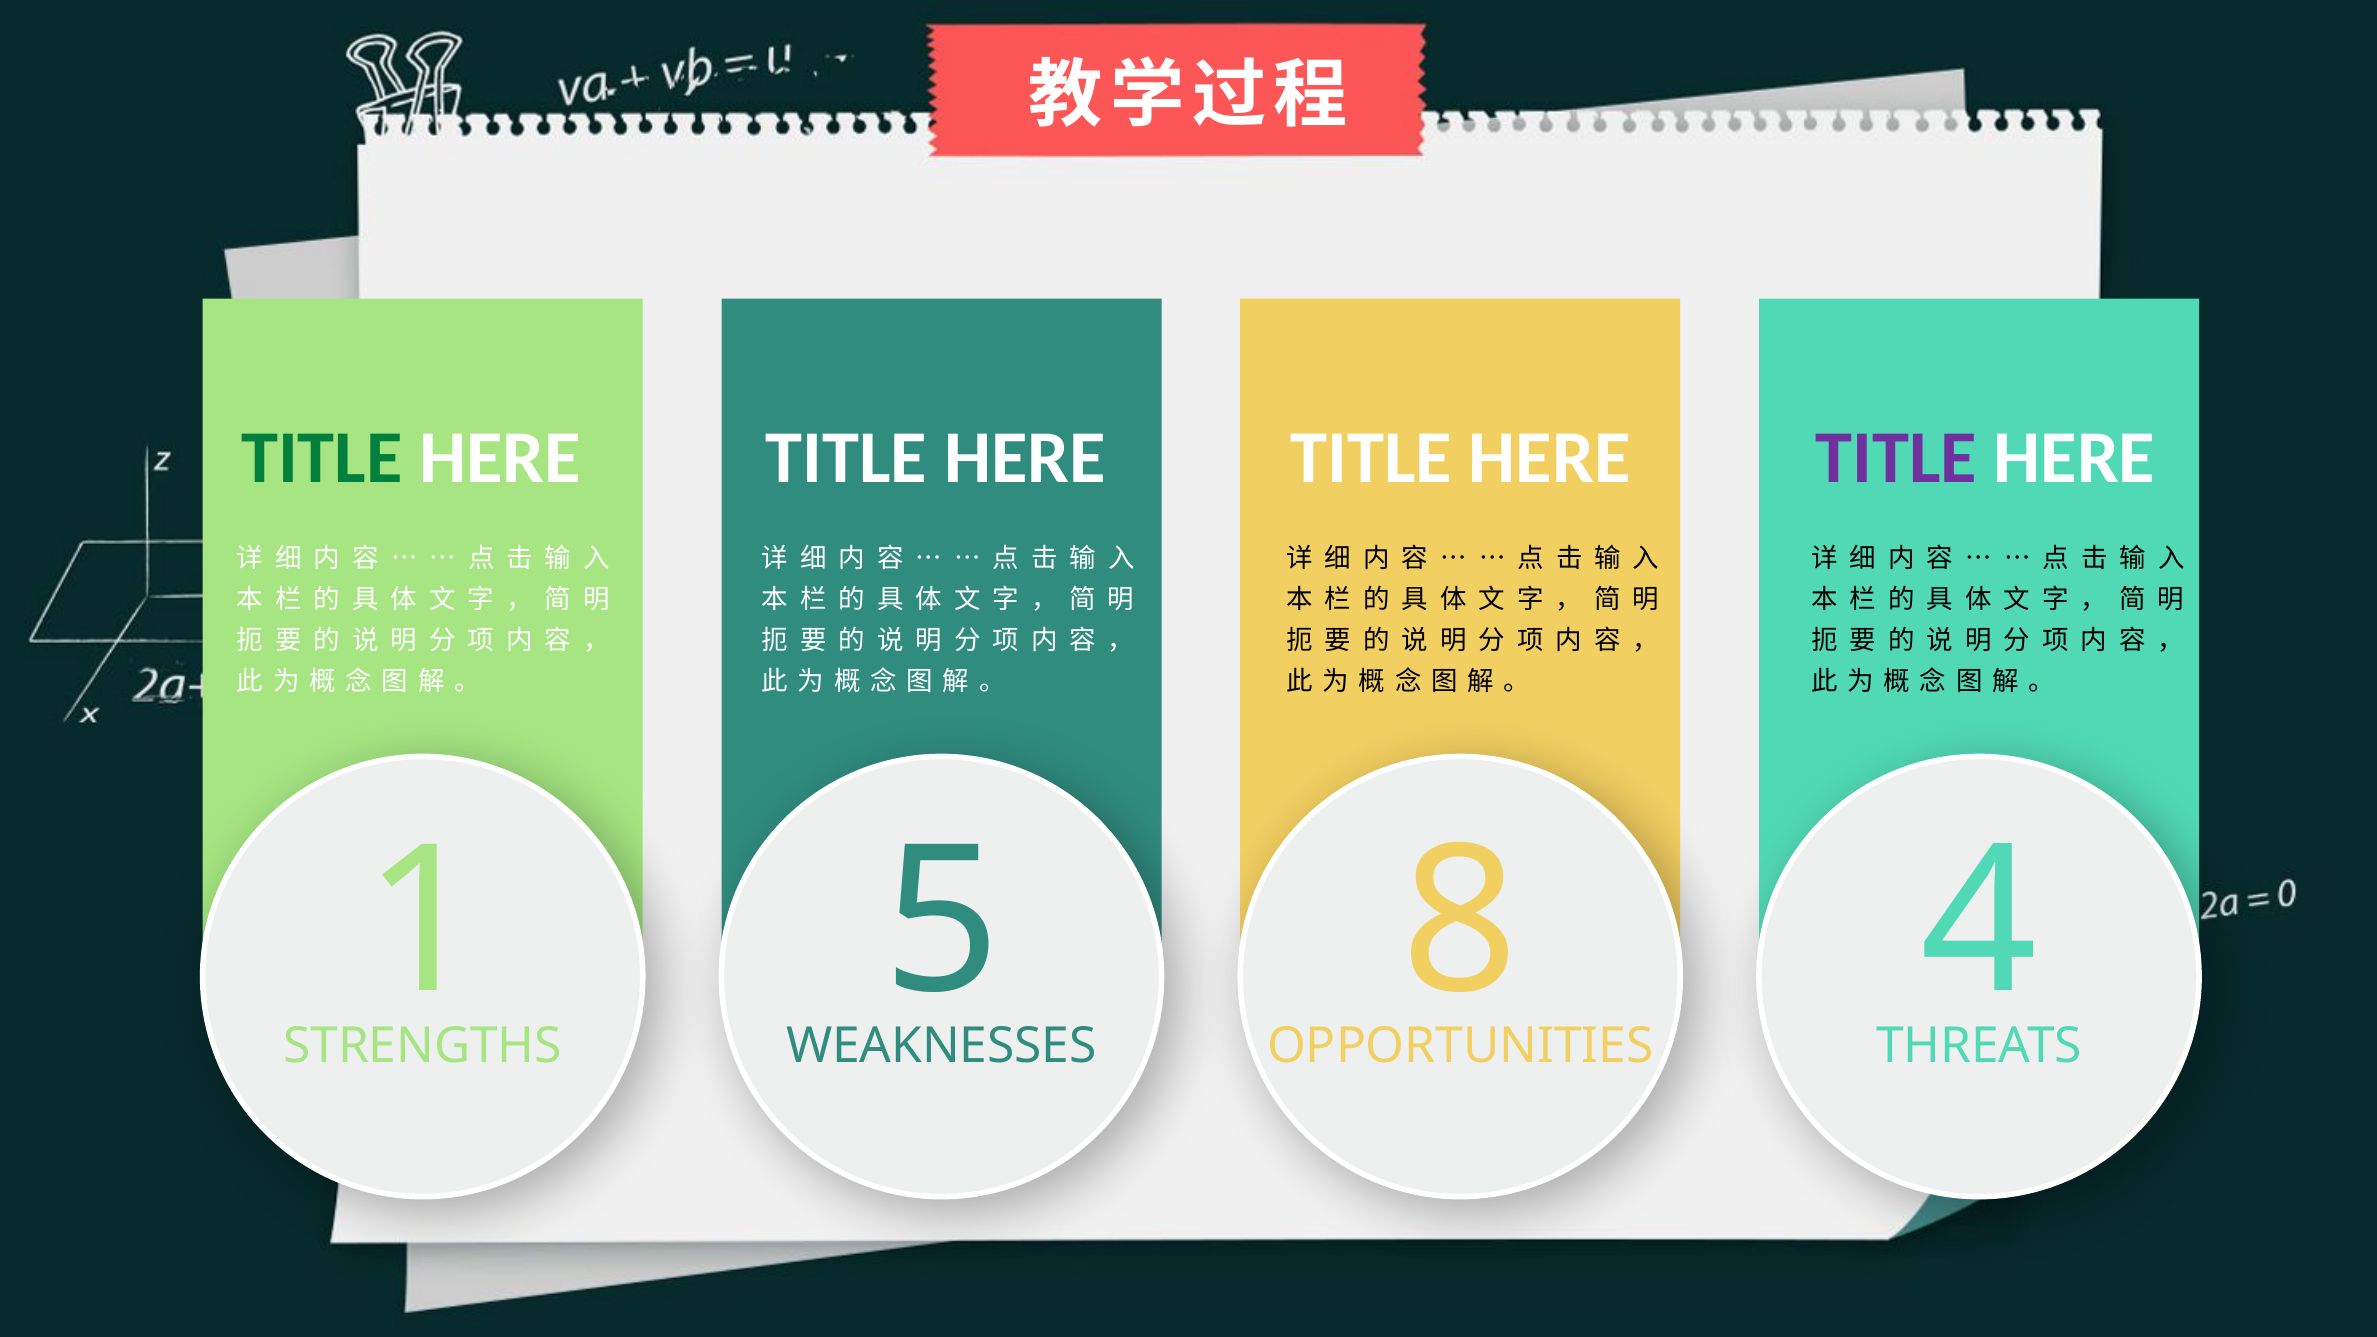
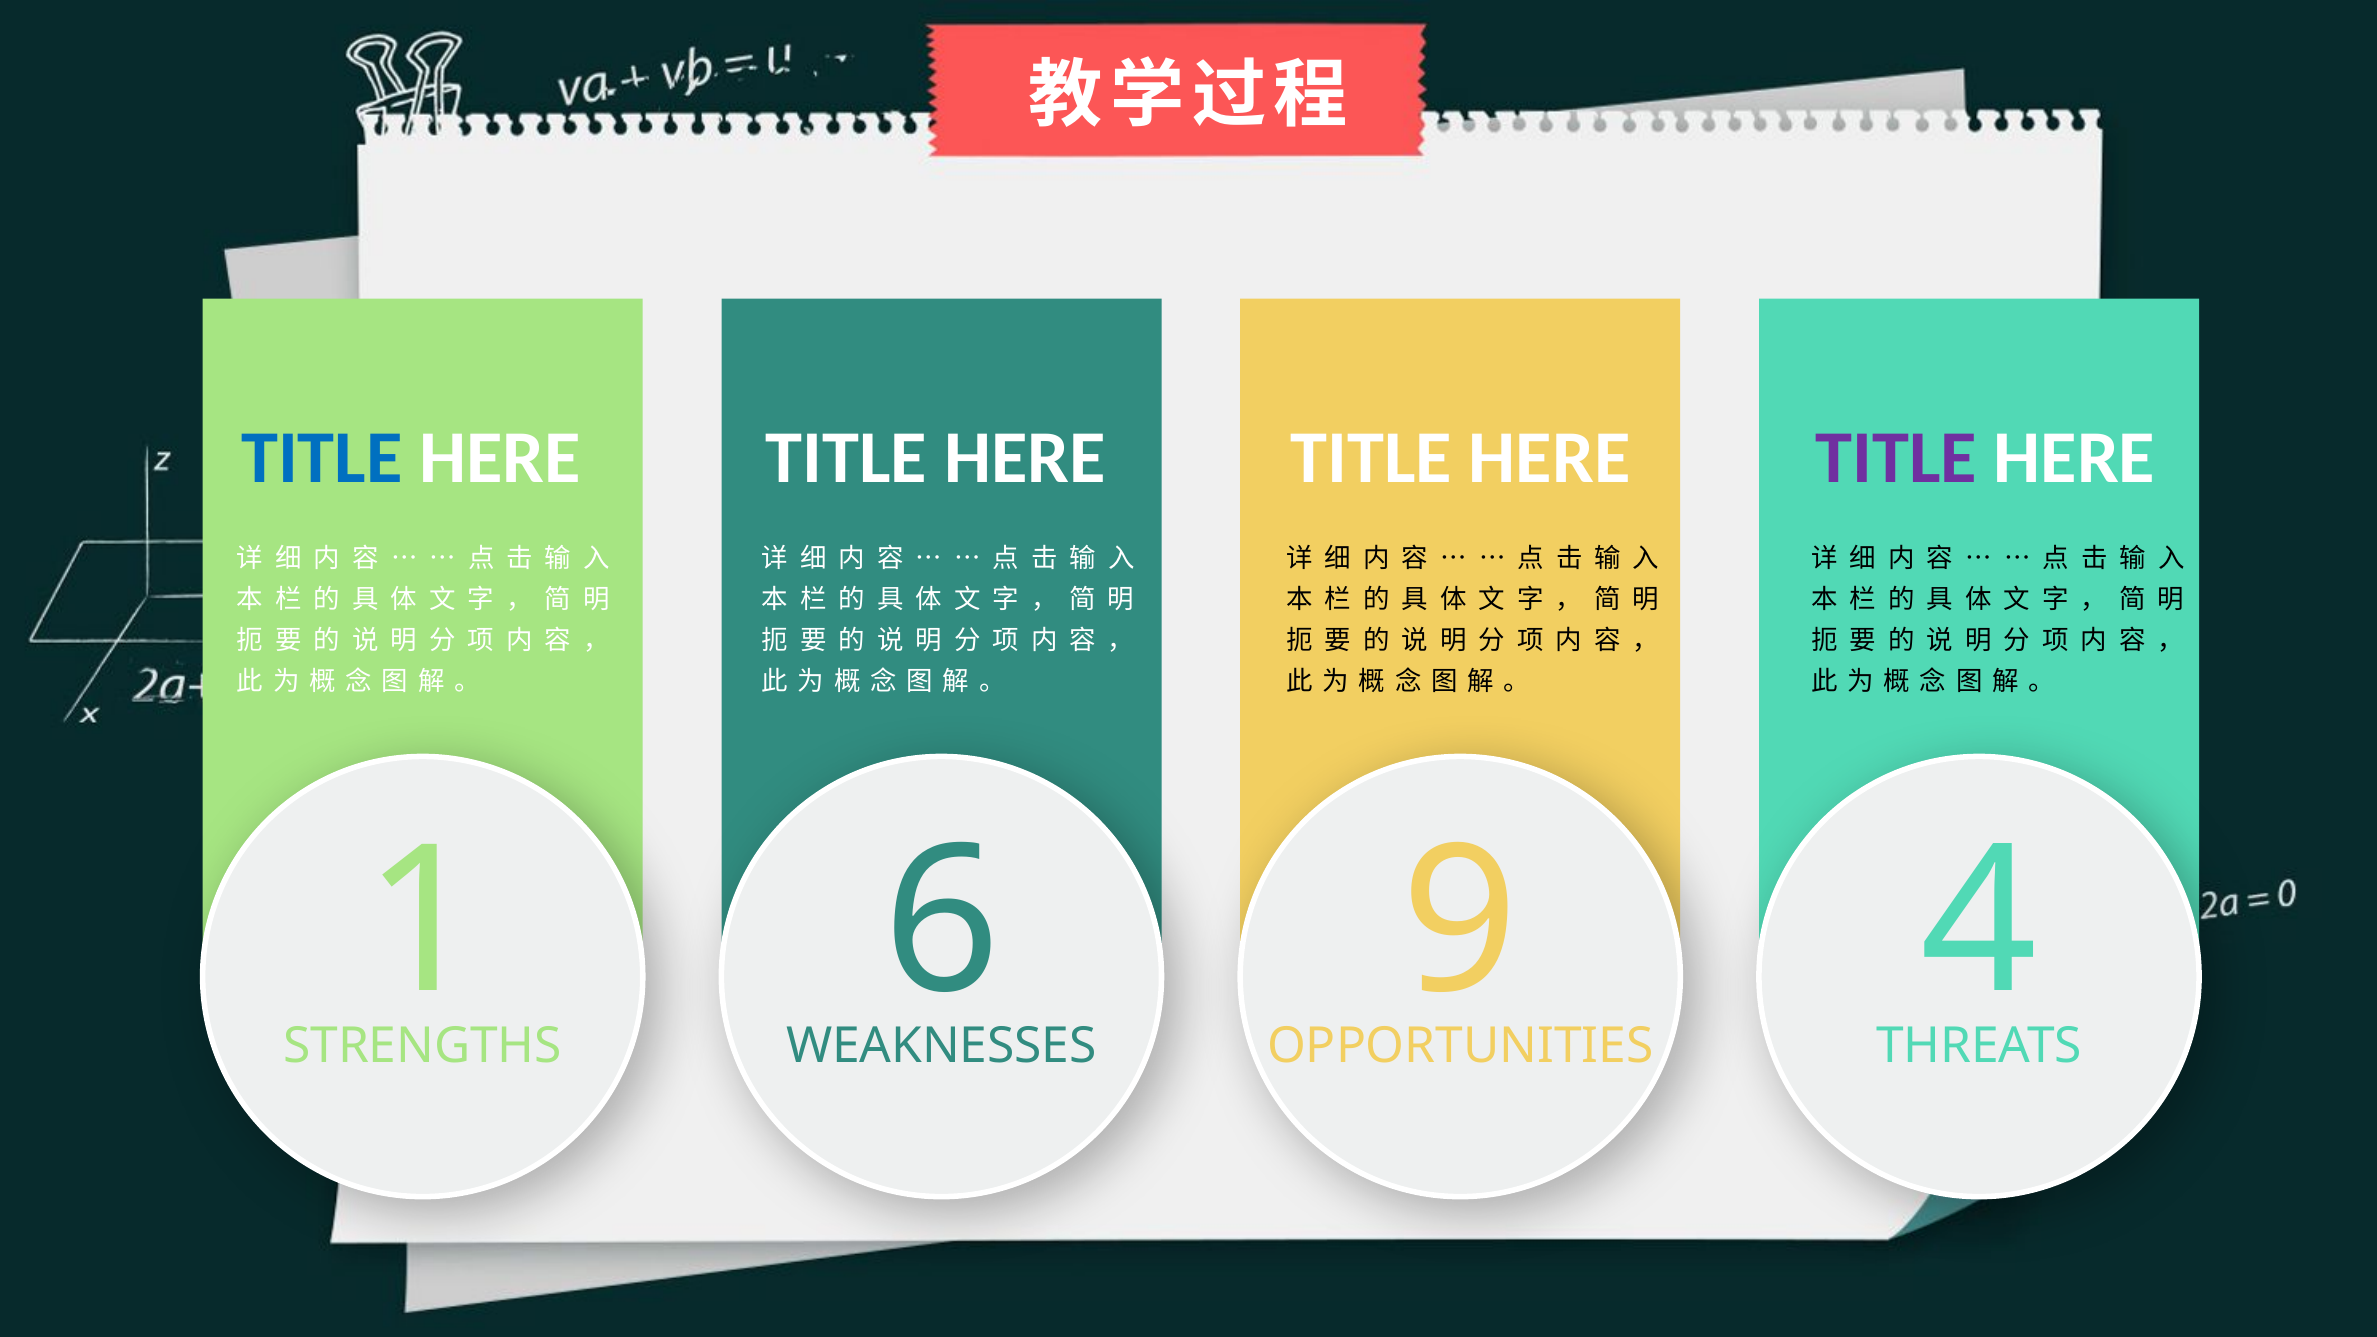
TITLE at (322, 458) colour: green -> blue
5: 5 -> 6
8: 8 -> 9
